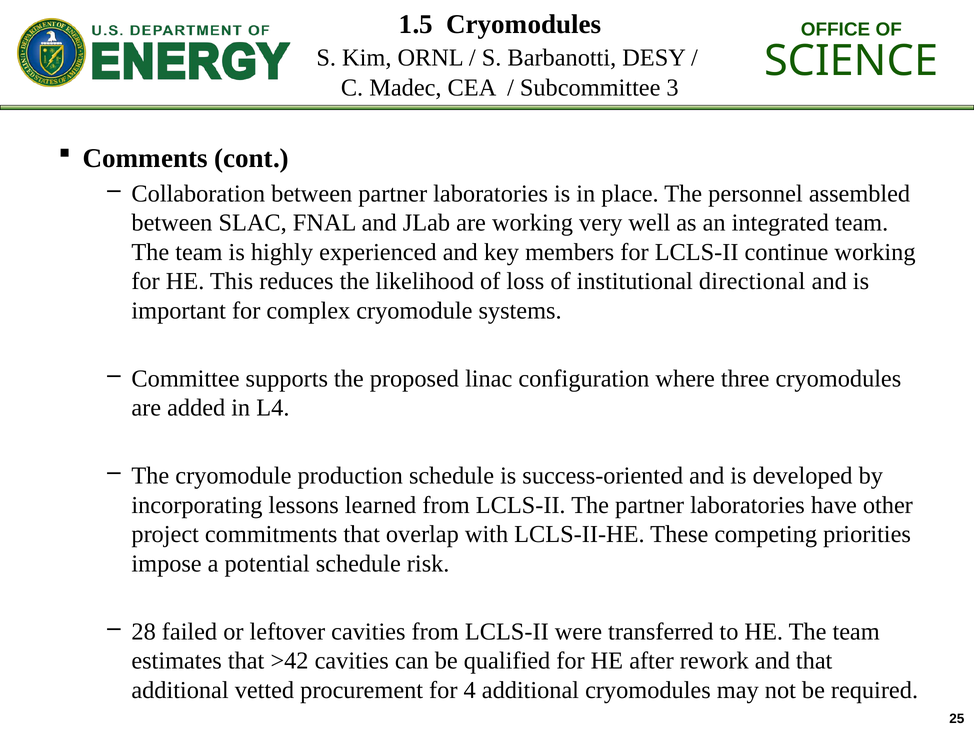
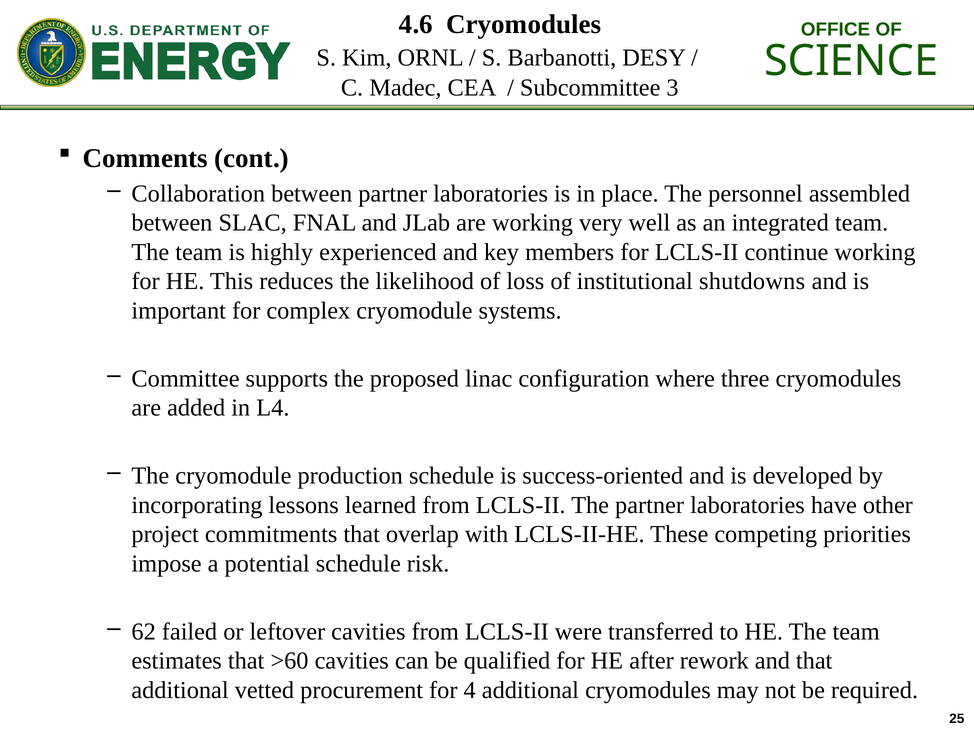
1.5: 1.5 -> 4.6
directional: directional -> shutdowns
28: 28 -> 62
>42: >42 -> >60
